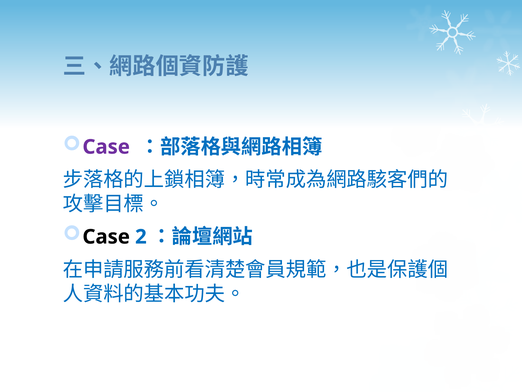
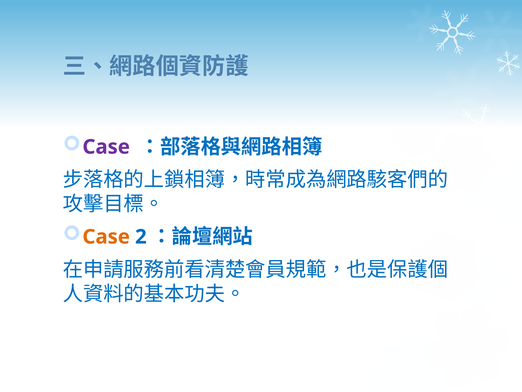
Case at (106, 237) colour: black -> orange
